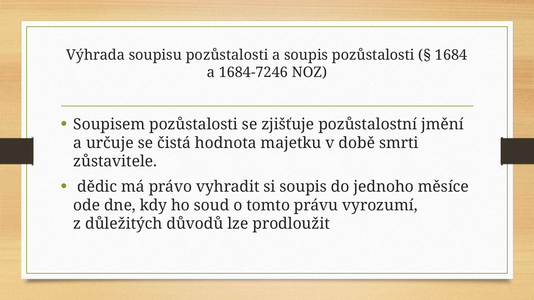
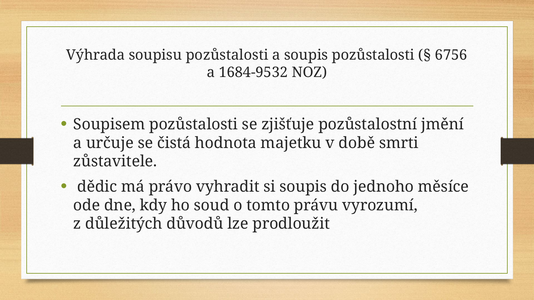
1684: 1684 -> 6756
1684-7246: 1684-7246 -> 1684-9532
